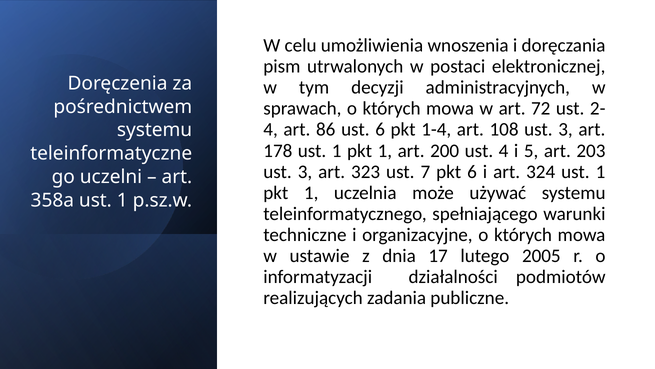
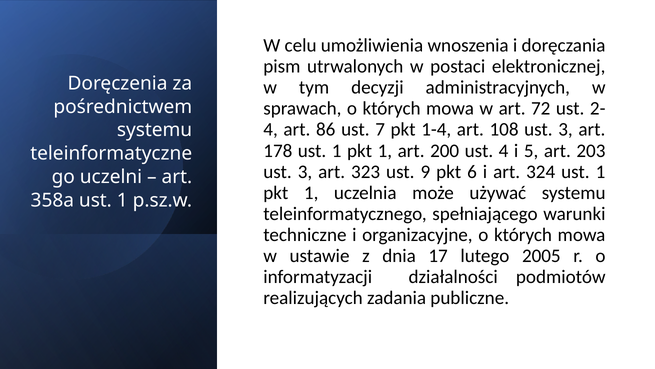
ust 6: 6 -> 7
7: 7 -> 9
